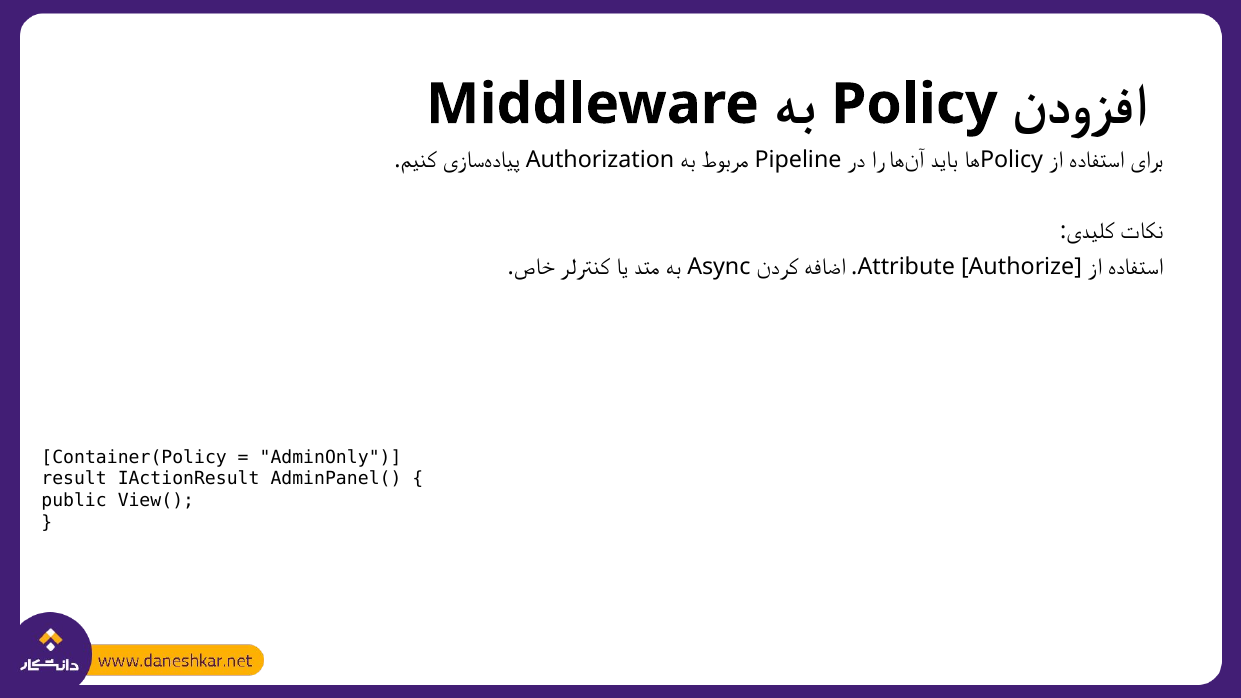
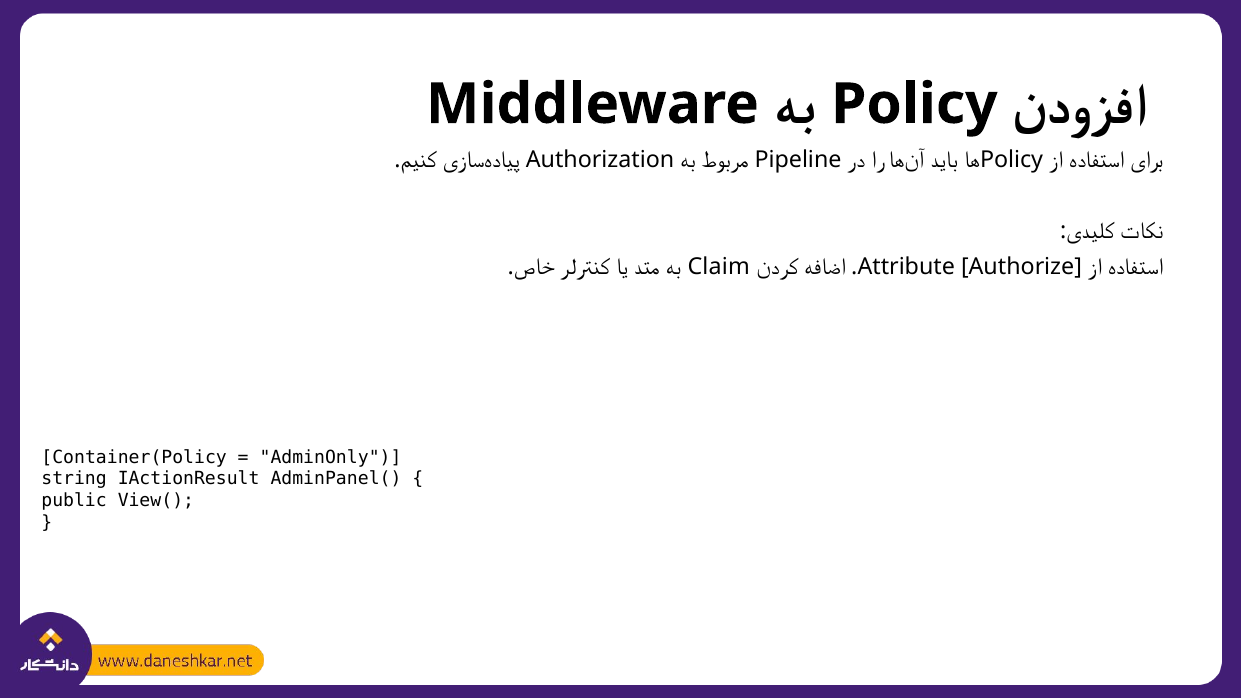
Async: Async -> Claim
result: result -> string
